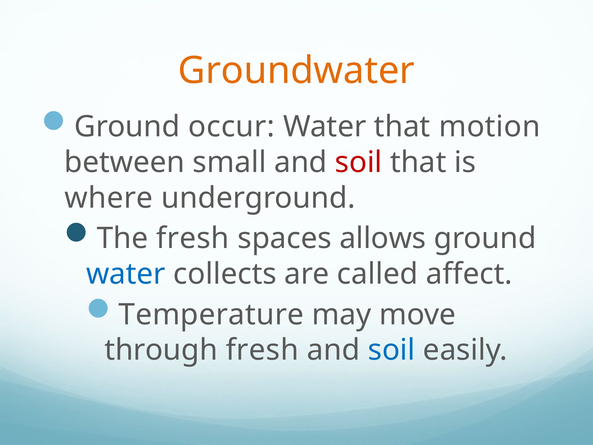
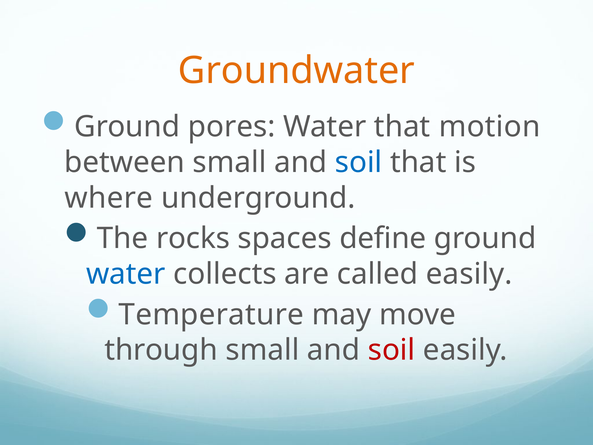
occur: occur -> pores
soil at (359, 162) colour: red -> blue
The fresh: fresh -> rocks
allows: allows -> define
called affect: affect -> easily
through fresh: fresh -> small
soil at (392, 350) colour: blue -> red
